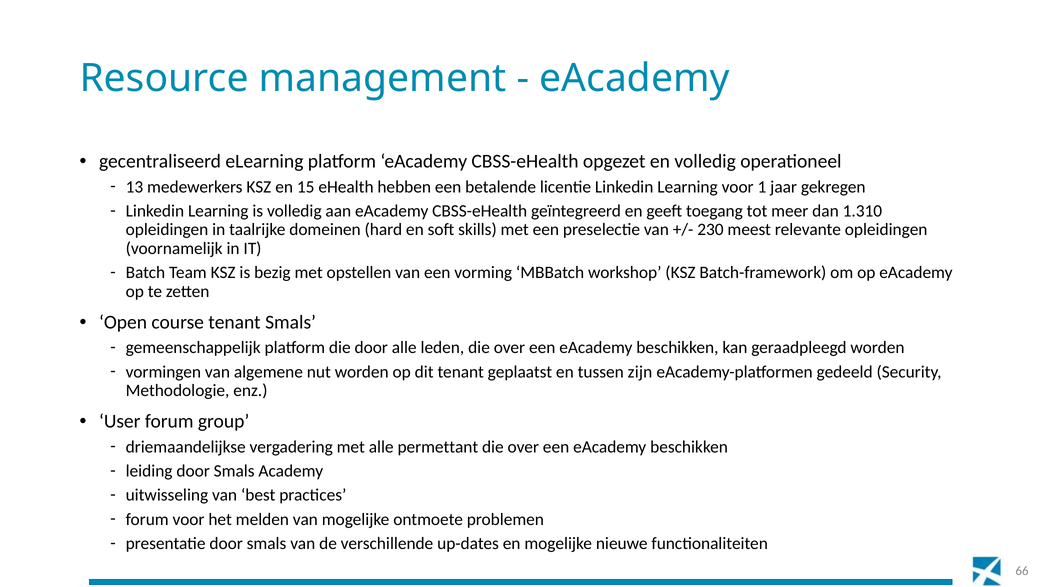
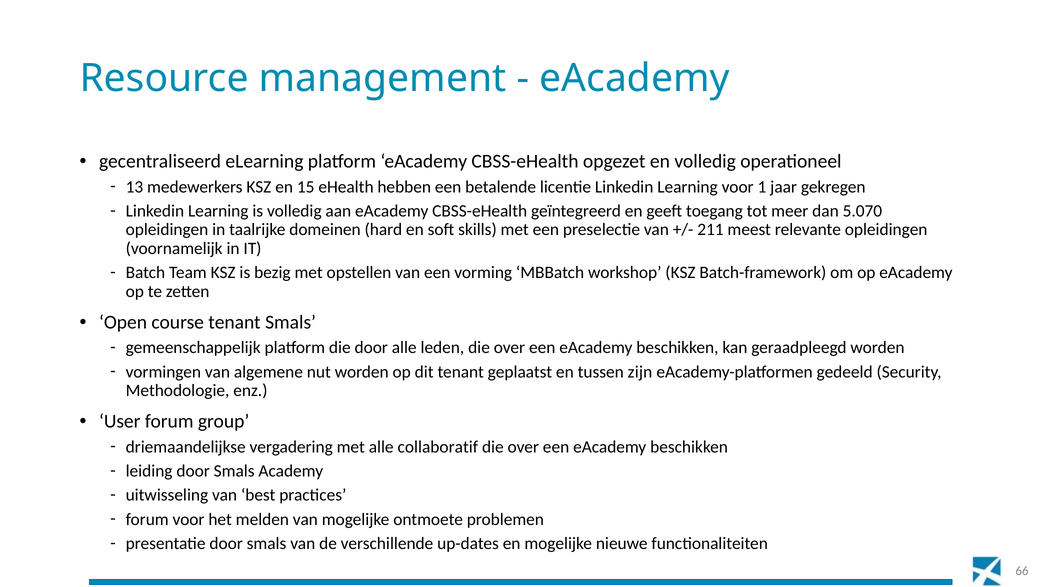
1.310: 1.310 -> 5.070
230: 230 -> 211
permettant: permettant -> collaboratif
